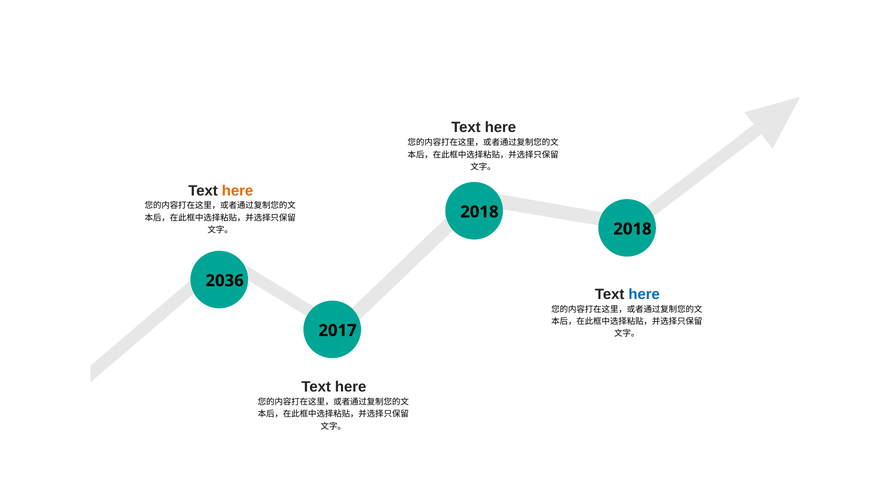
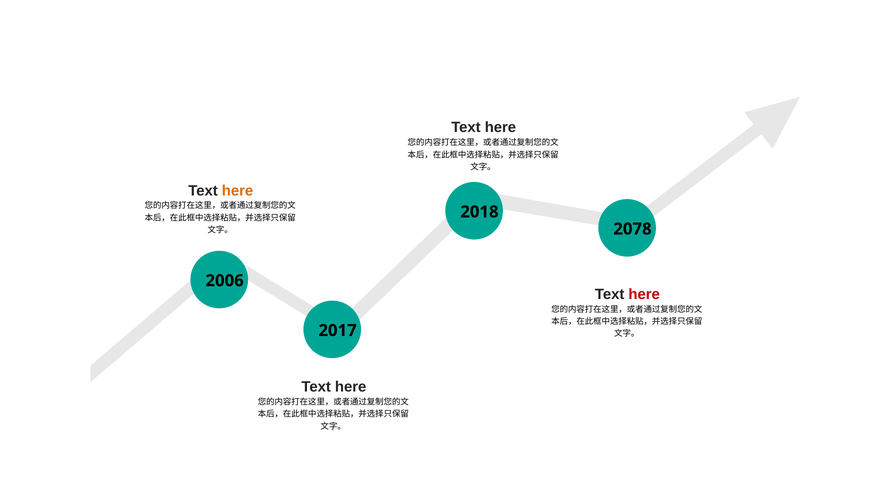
2018 at (632, 229): 2018 -> 2078
2036: 2036 -> 2006
here at (644, 294) colour: blue -> red
